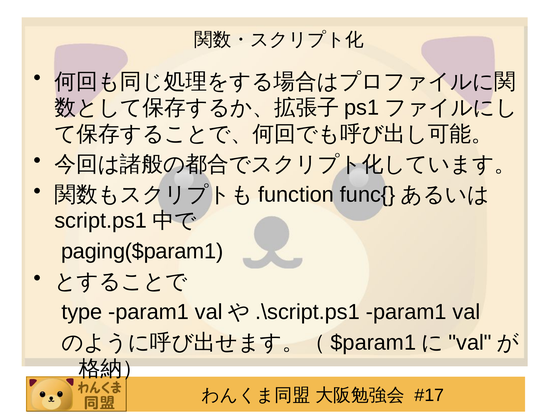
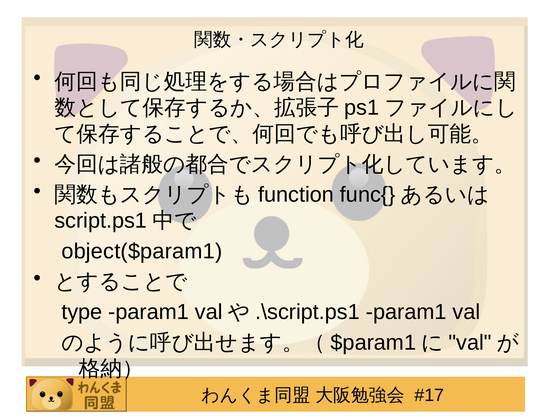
paging($param1: paging($param1 -> object($param1
